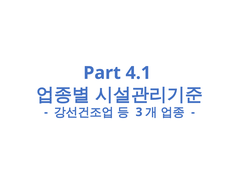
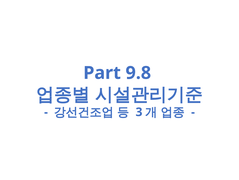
4.1: 4.1 -> 9.8
